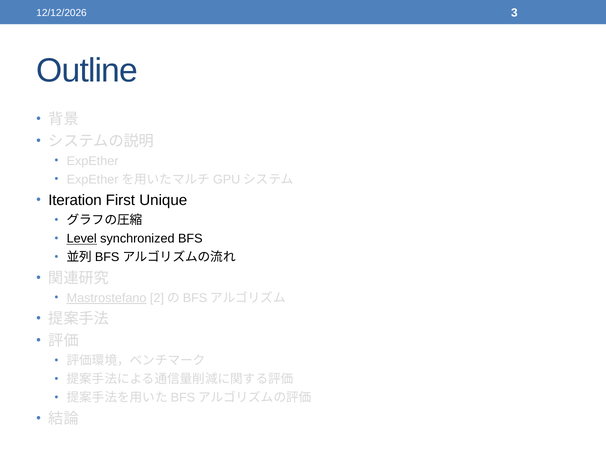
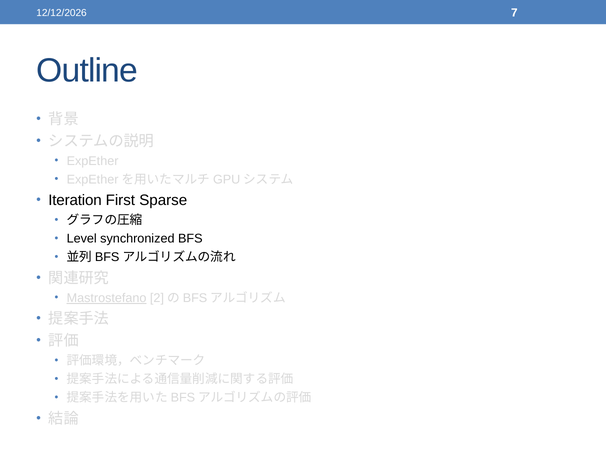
3: 3 -> 7
Unique: Unique -> Sparse
Level underline: present -> none
